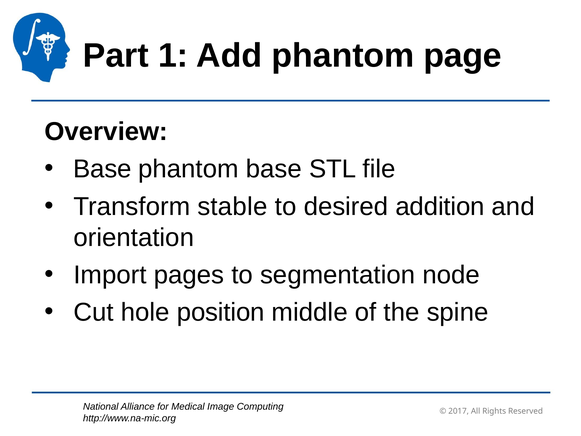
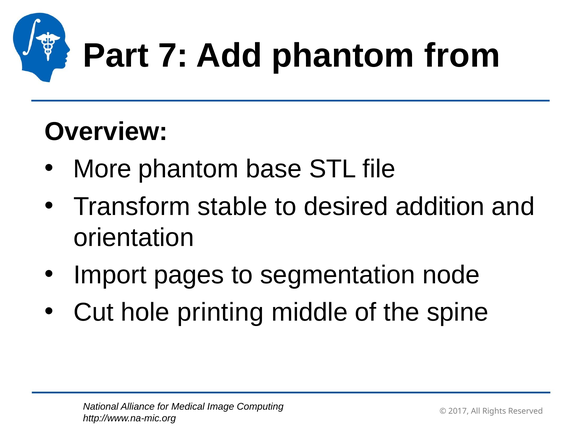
1: 1 -> 7
page: page -> from
Base at (102, 169): Base -> More
position: position -> printing
